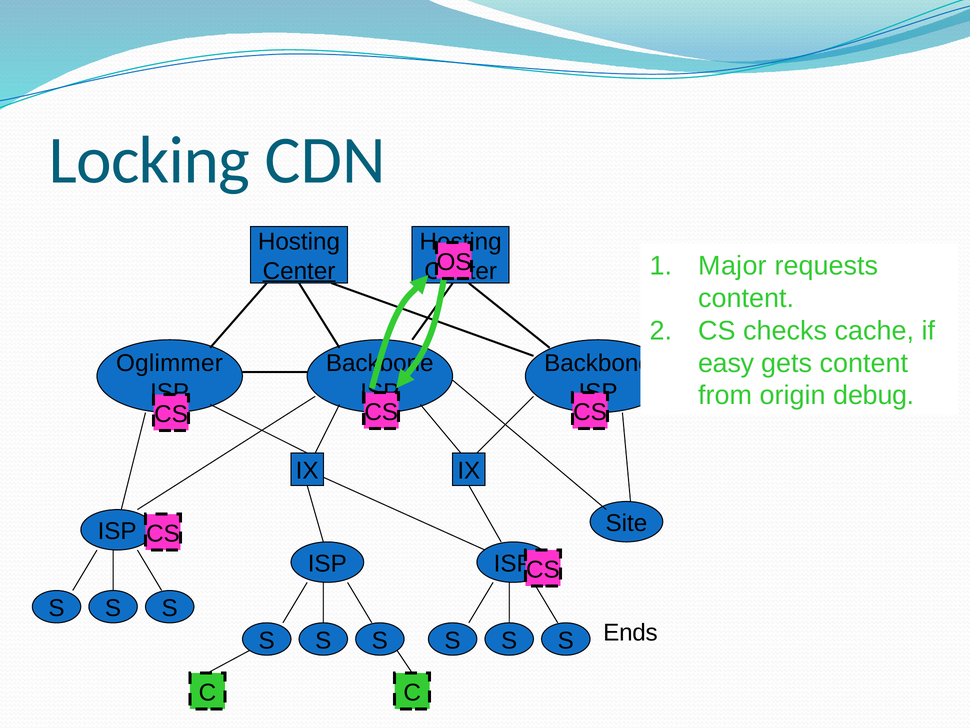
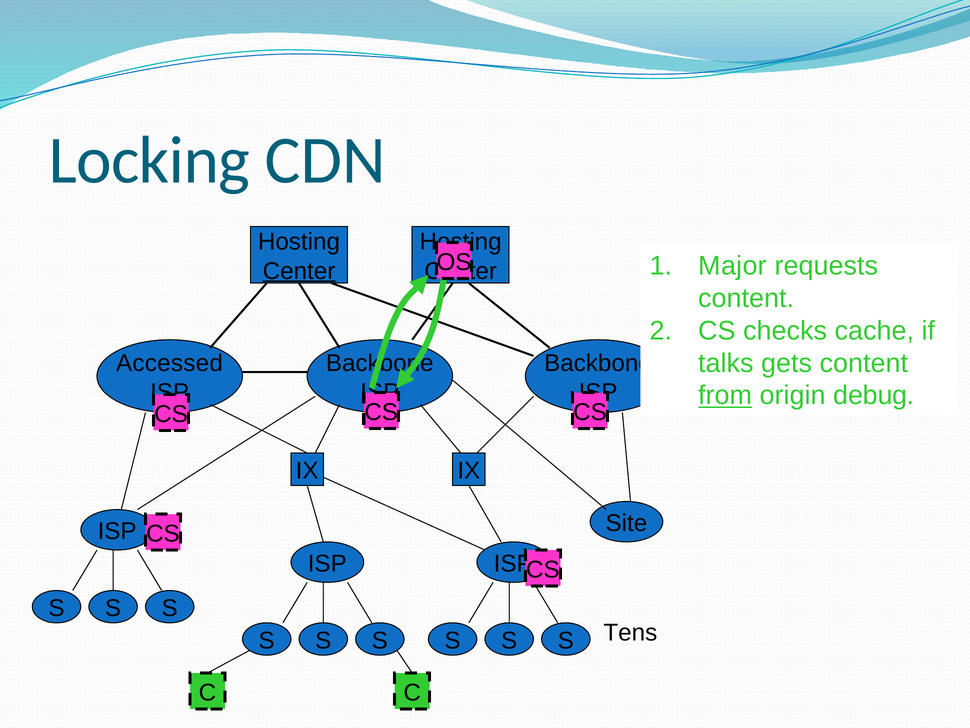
easy: easy -> talks
Oglimmer: Oglimmer -> Accessed
from underline: none -> present
Ends: Ends -> Tens
